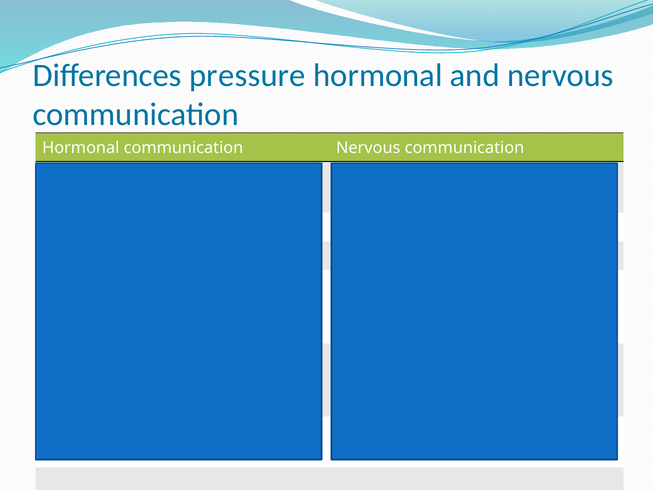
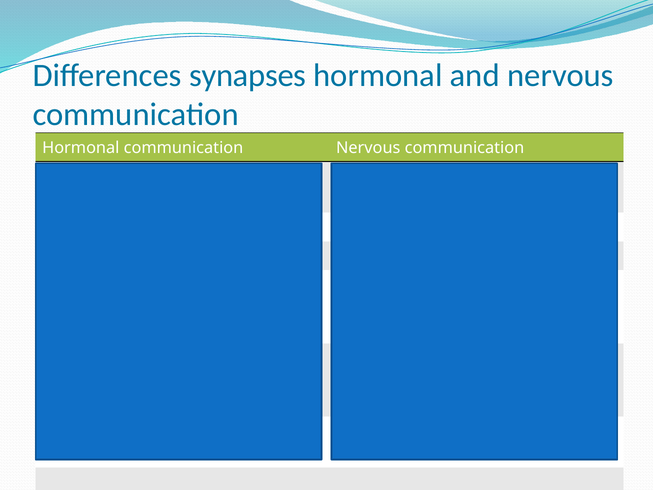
Differences pressure: pressure -> synapses
